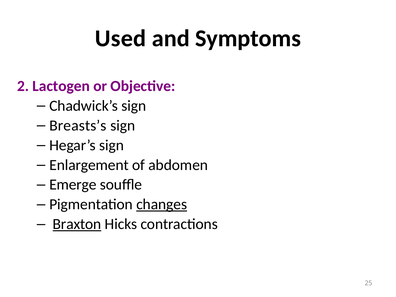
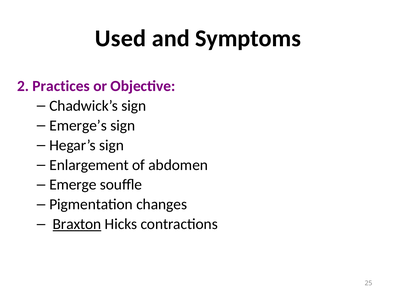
Lactogen: Lactogen -> Practices
Breasts’s: Breasts’s -> Emerge’s
changes underline: present -> none
